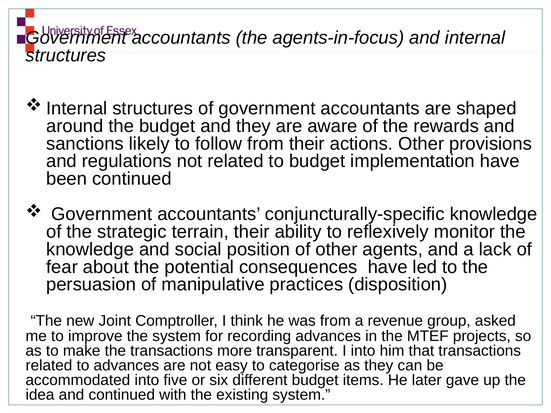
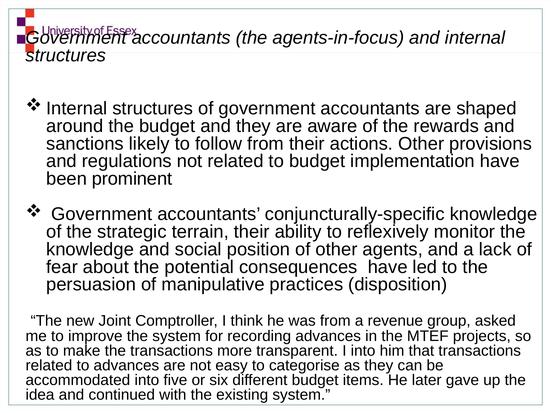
been continued: continued -> prominent
